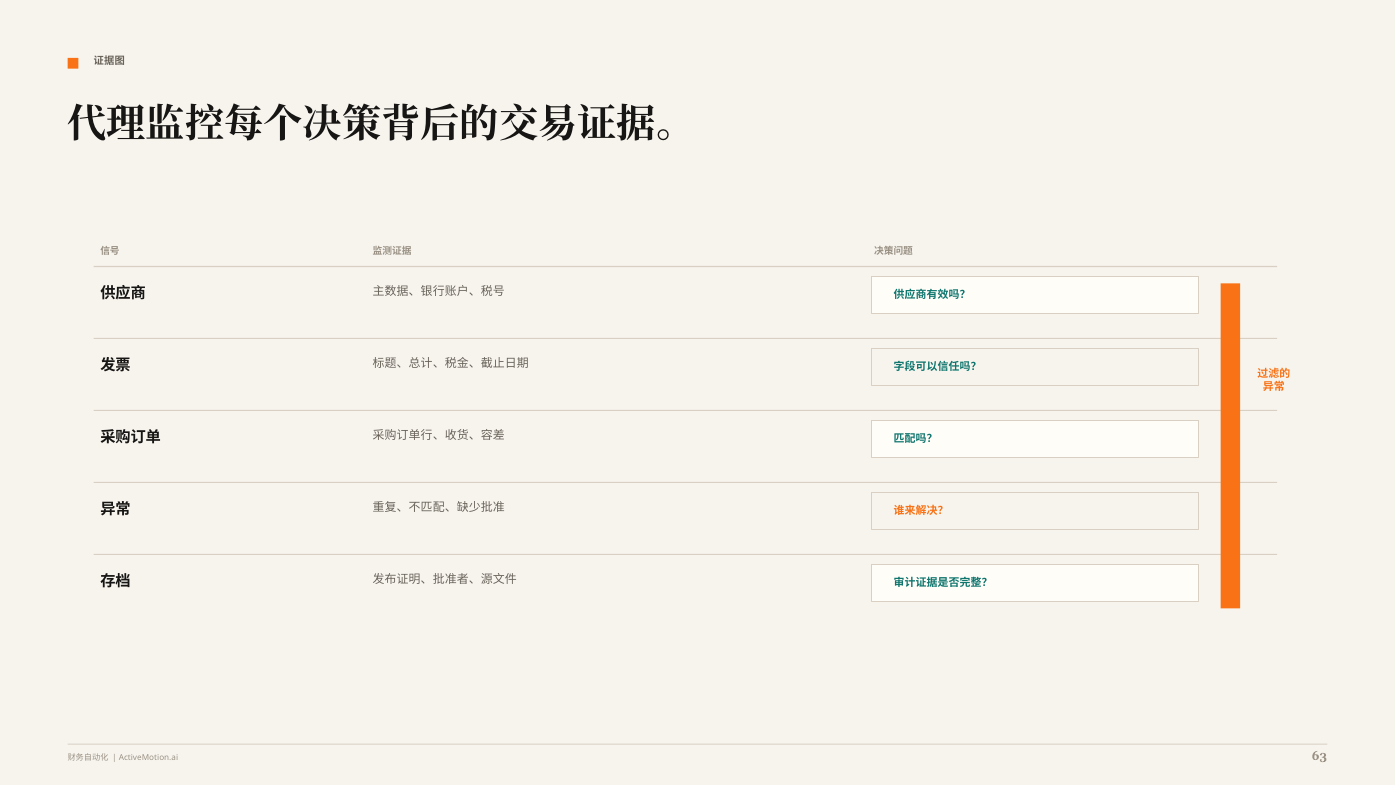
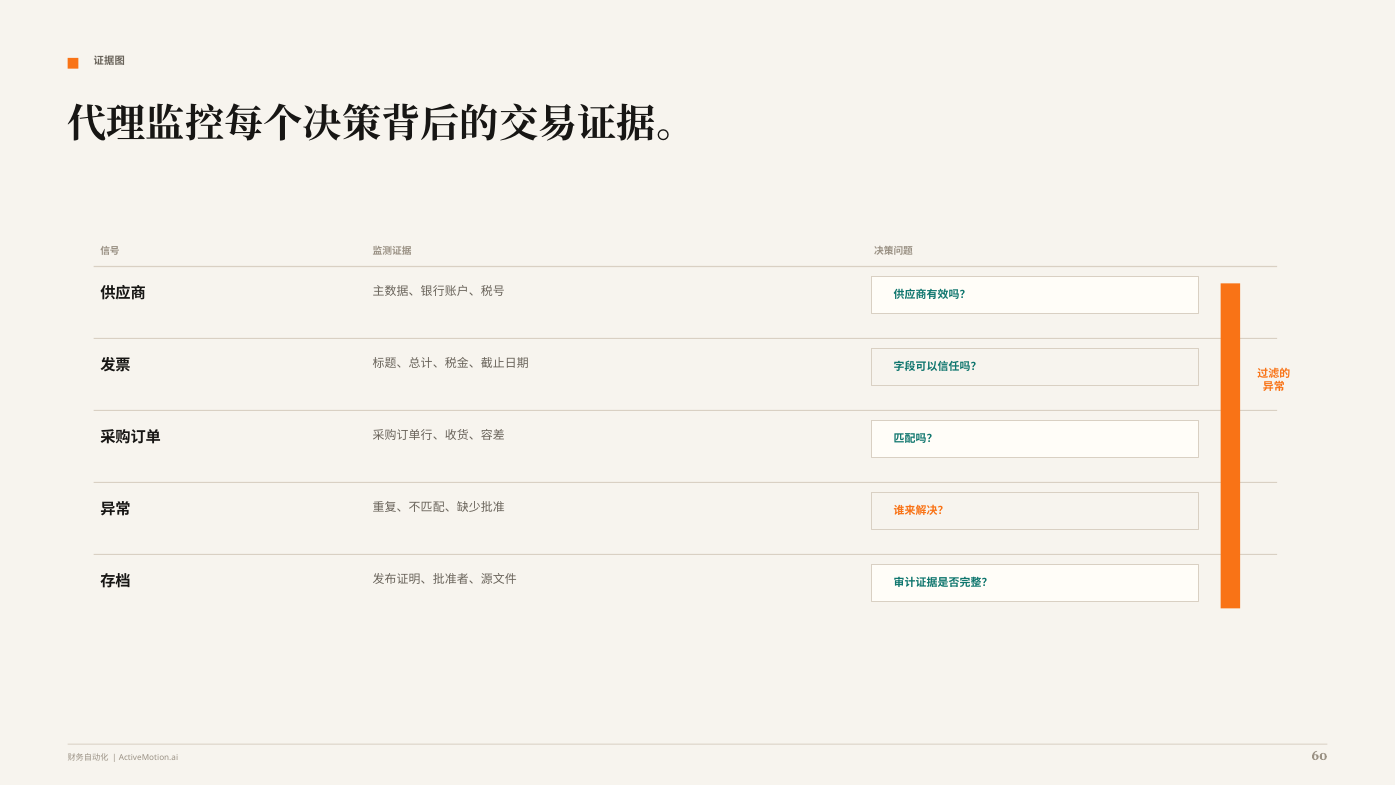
63: 63 -> 60
